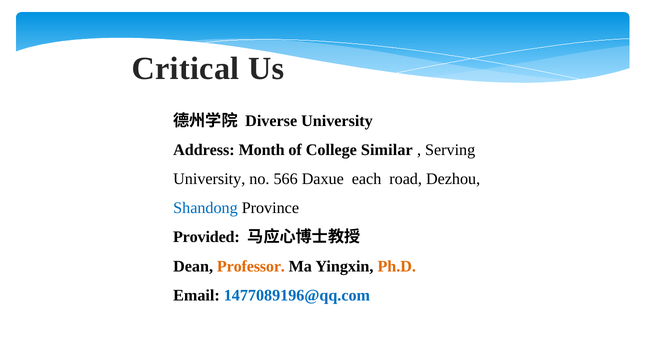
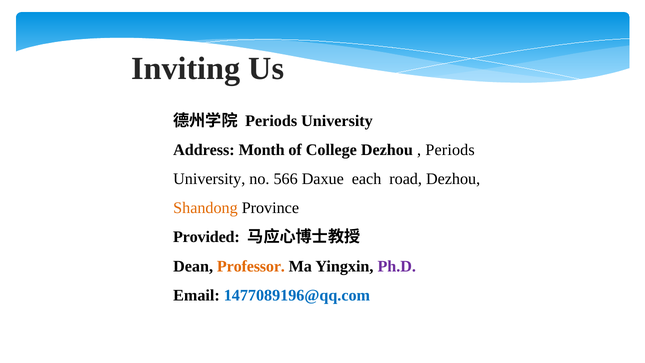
Critical: Critical -> Inviting
Diverse at (271, 121): Diverse -> Periods
College Similar: Similar -> Dezhou
Serving at (450, 150): Serving -> Periods
Shandong colour: blue -> orange
Ph.D colour: orange -> purple
